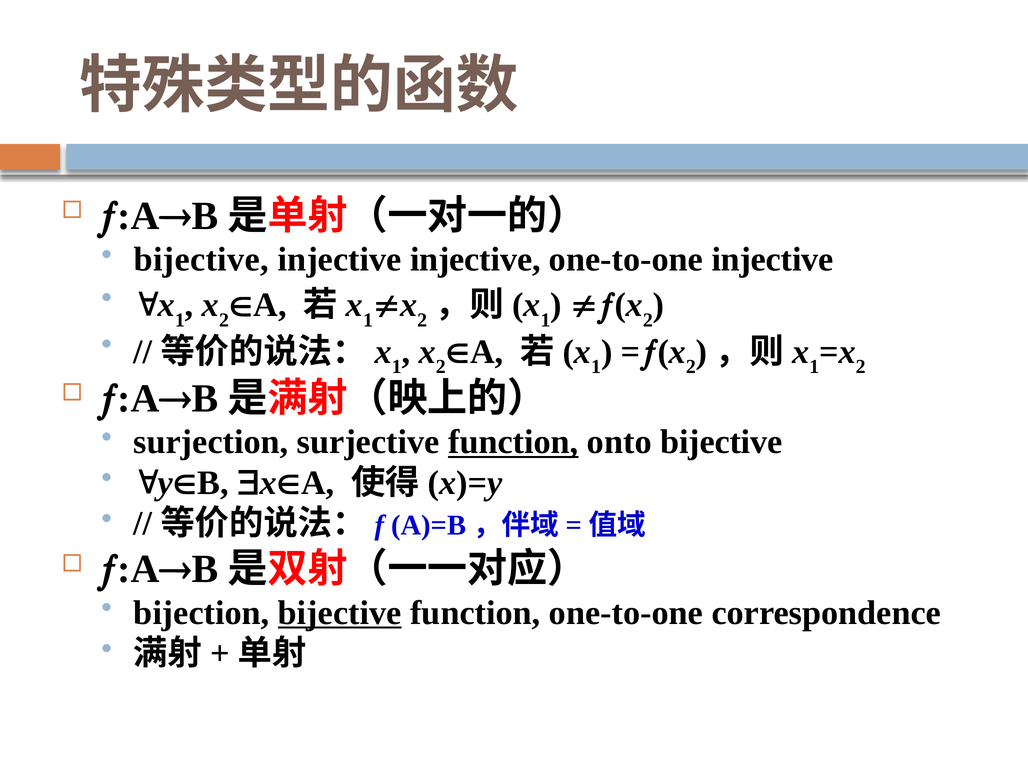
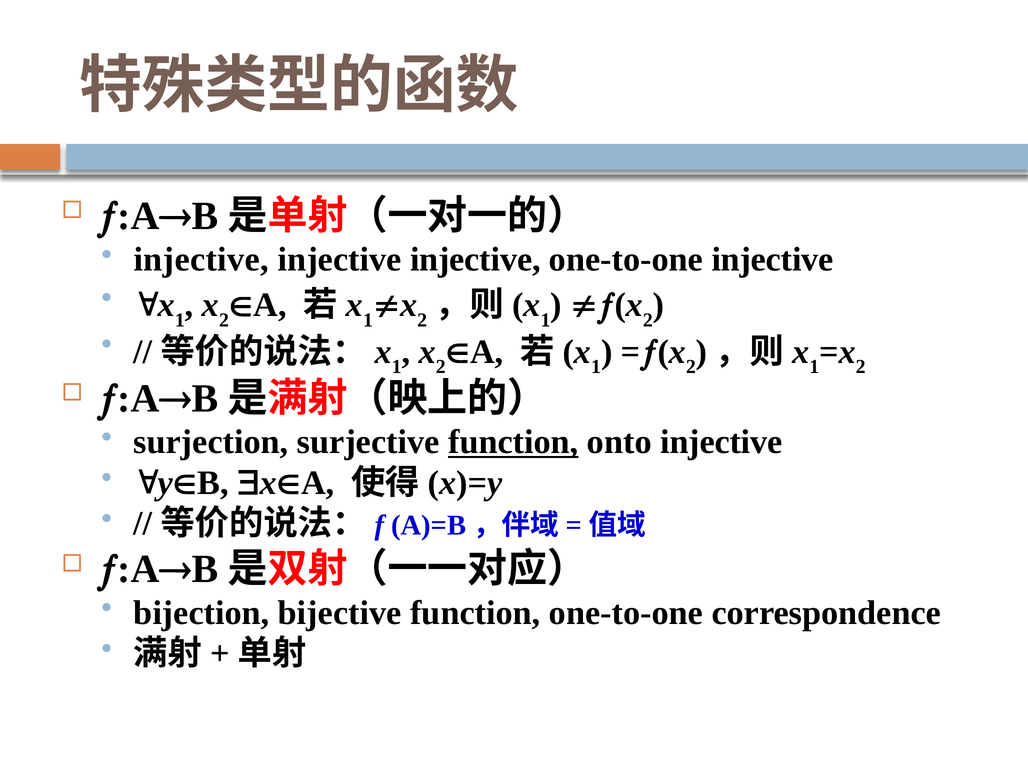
bijective at (201, 260): bijective -> injective
onto bijective: bijective -> injective
bijective at (340, 613) underline: present -> none
